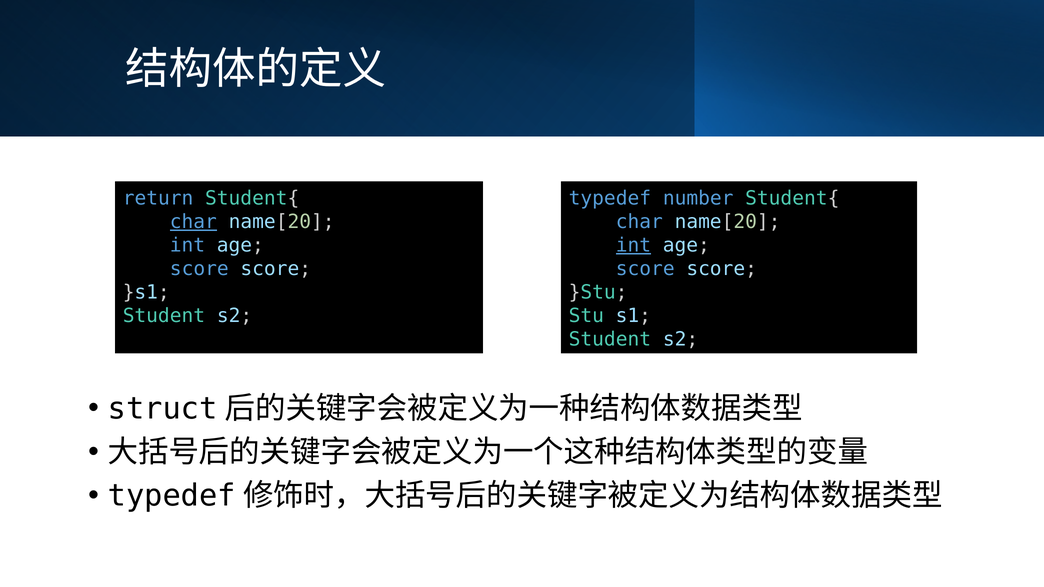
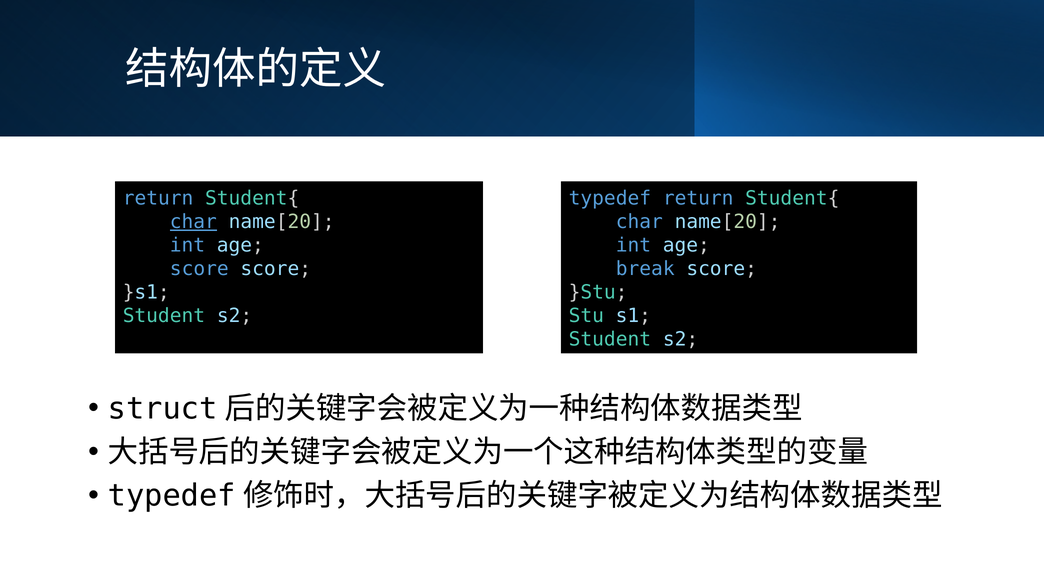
typedef number: number -> return
int at (633, 245) underline: present -> none
score at (645, 269): score -> break
